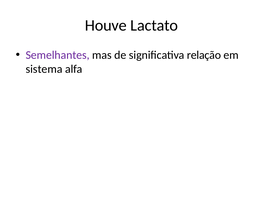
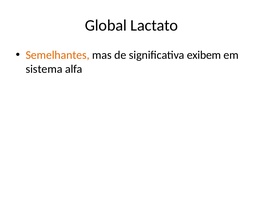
Houve: Houve -> Global
Semelhantes colour: purple -> orange
relação: relação -> exibem
